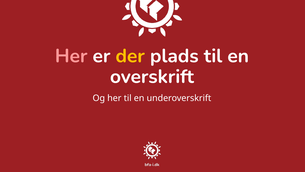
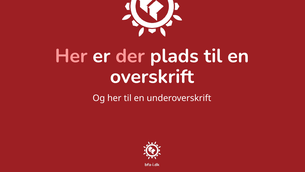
der colour: yellow -> pink
